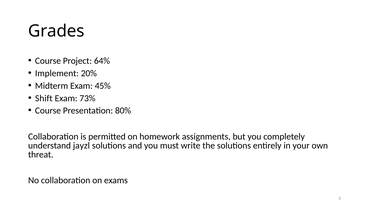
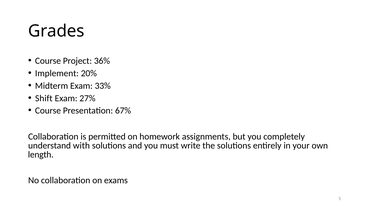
64%: 64% -> 36%
45%: 45% -> 33%
73%: 73% -> 27%
80%: 80% -> 67%
jayzl: jayzl -> with
threat: threat -> length
